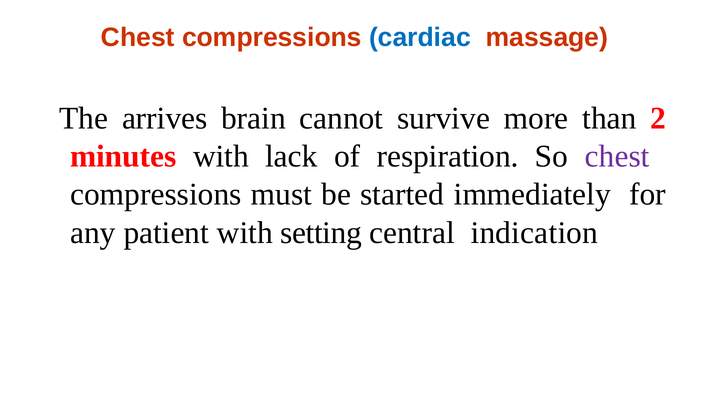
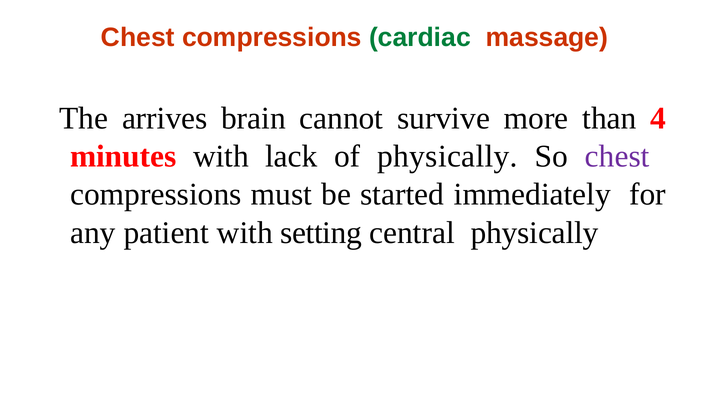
cardiac colour: blue -> green
2: 2 -> 4
of respiration: respiration -> physically
central indication: indication -> physically
